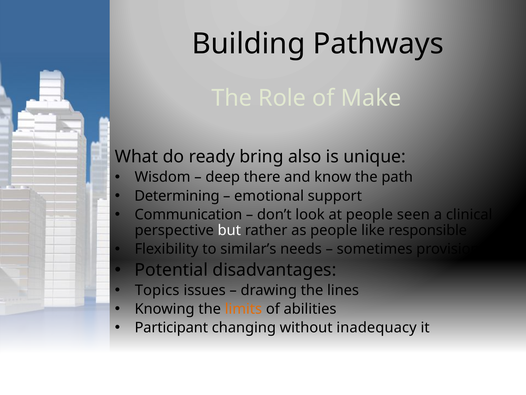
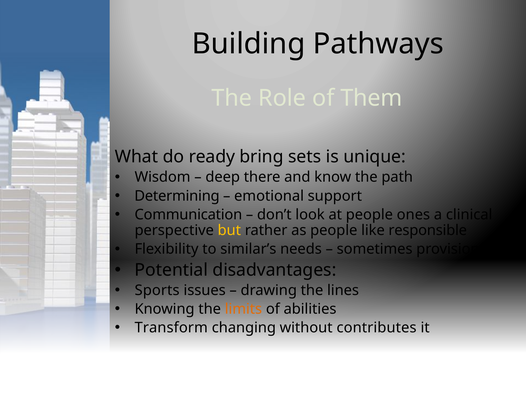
Make: Make -> Them
also: also -> sets
seen: seen -> ones
but colour: white -> yellow
Topics: Topics -> Sports
Participant: Participant -> Transform
inadequacy: inadequacy -> contributes
